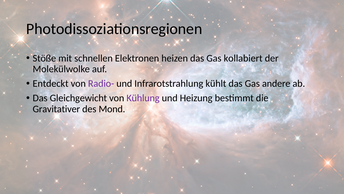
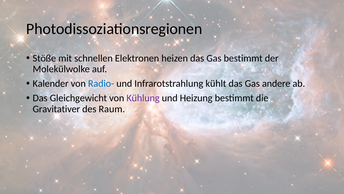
Gas kollabiert: kollabiert -> bestimmt
Entdeckt: Entdeckt -> Kalender
Radio- colour: purple -> blue
Mond: Mond -> Raum
